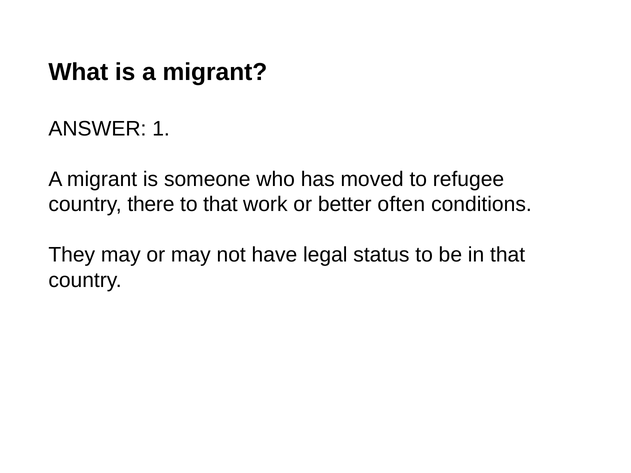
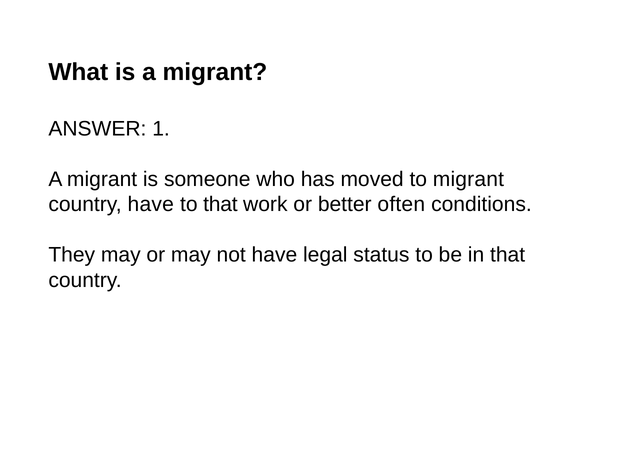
to refugee: refugee -> migrant
country there: there -> have
